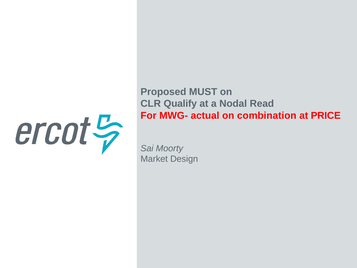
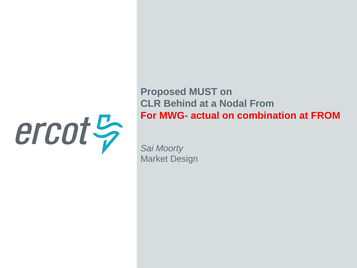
Qualify: Qualify -> Behind
Nodal Read: Read -> From
at PRICE: PRICE -> FROM
